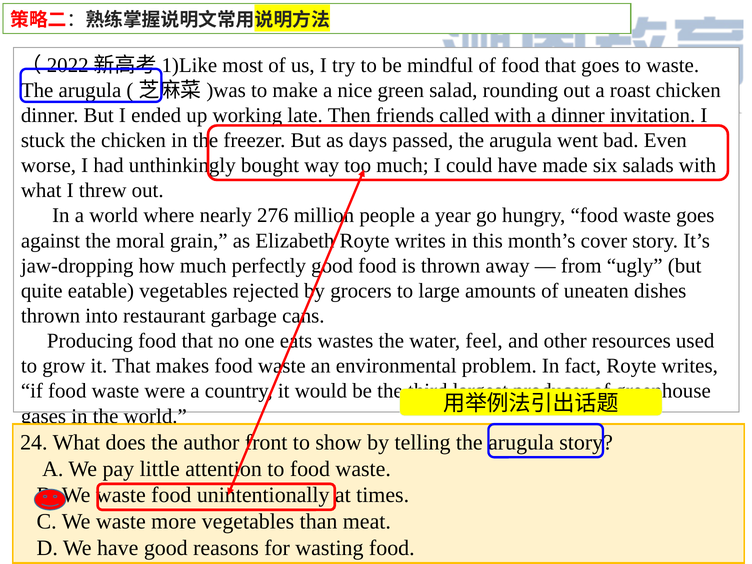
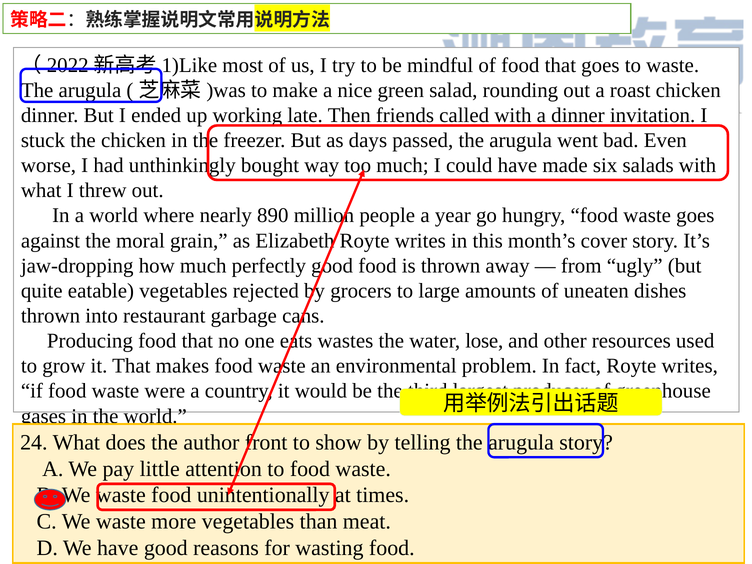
276: 276 -> 890
feel: feel -> lose
